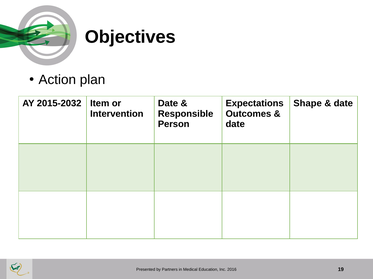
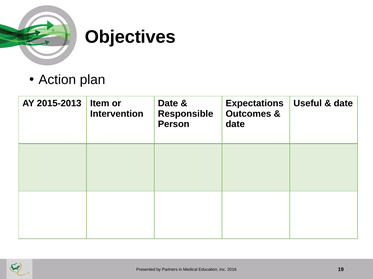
2015-2032: 2015-2032 -> 2015-2013
Shape: Shape -> Useful
